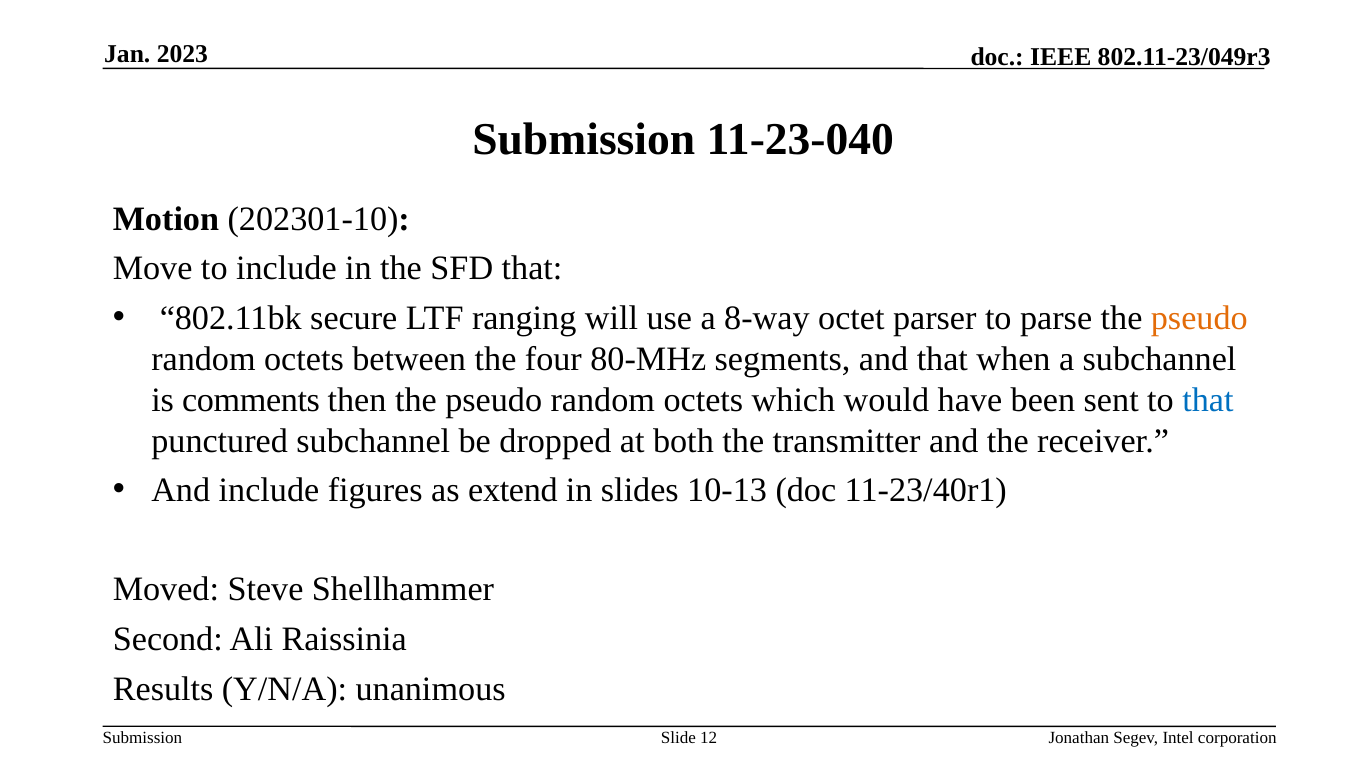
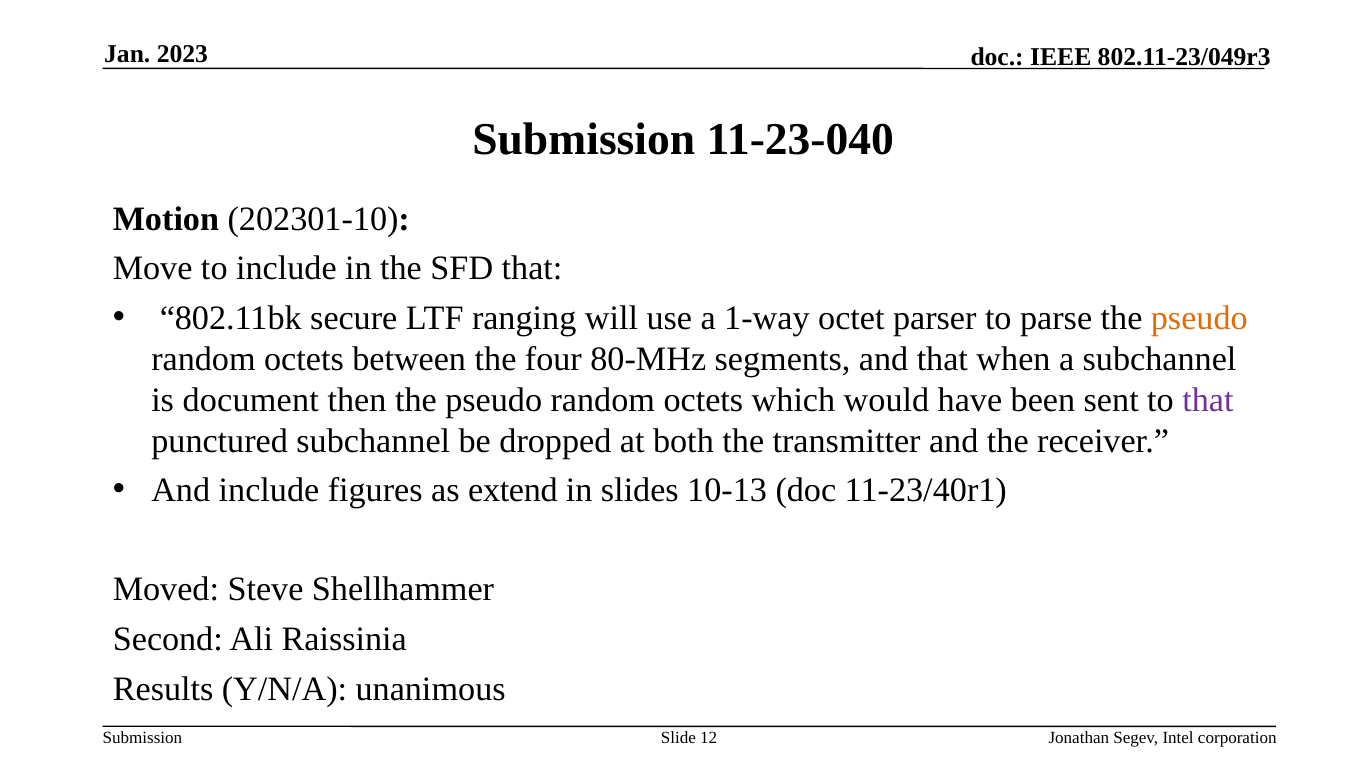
8-way: 8-way -> 1-way
comments: comments -> document
that at (1208, 400) colour: blue -> purple
